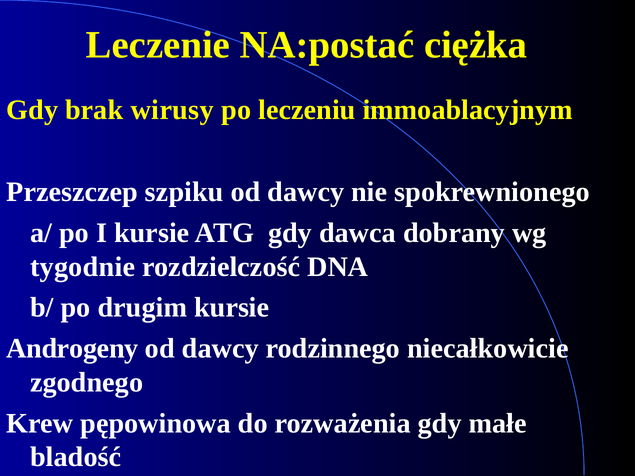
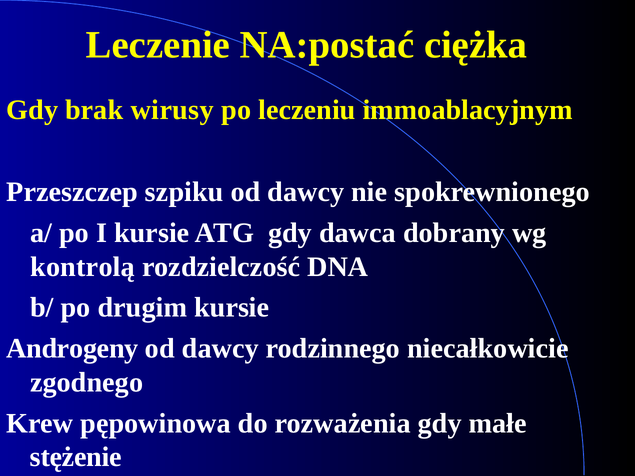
tygodnie: tygodnie -> kontrolą
bladość: bladość -> stężenie
